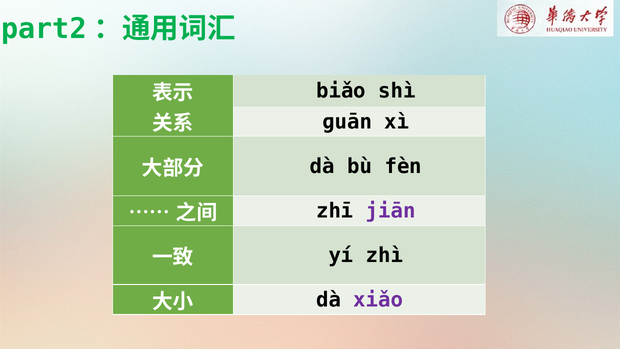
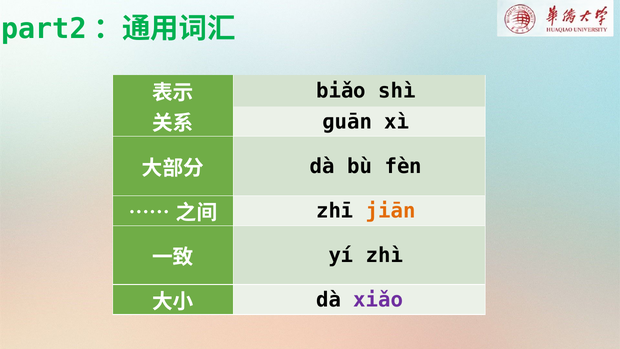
jiān colour: purple -> orange
